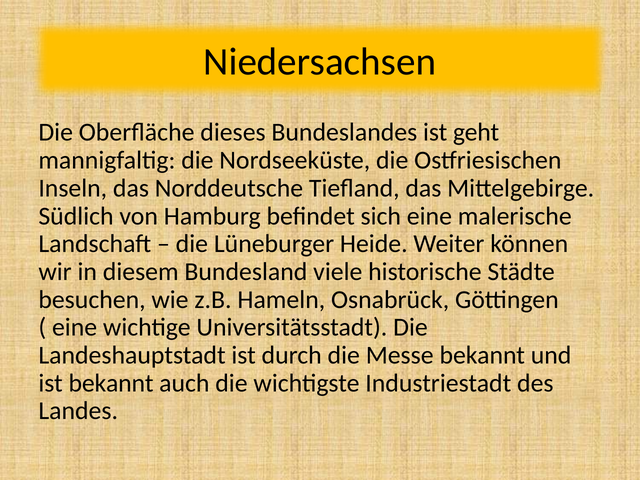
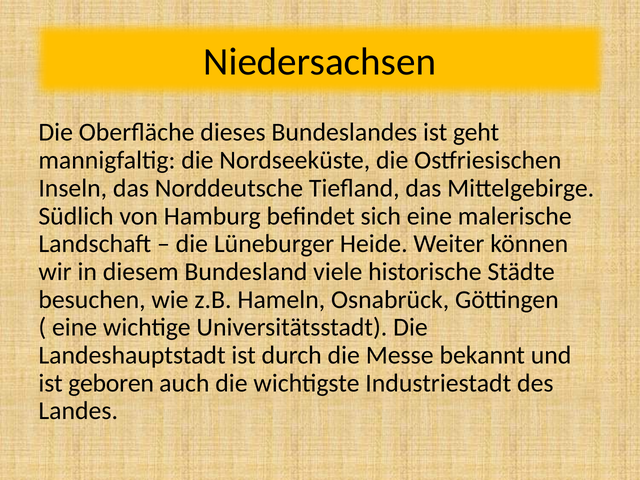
ist bekannt: bekannt -> geboren
